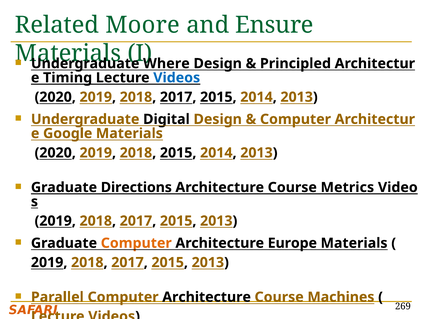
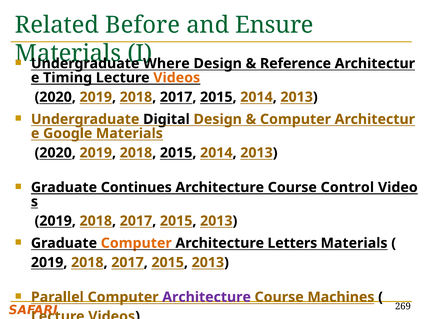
Moore: Moore -> Before
Principled: Principled -> Reference
Videos at (177, 78) colour: blue -> orange
Directions: Directions -> Continues
Metrics: Metrics -> Control
Europe: Europe -> Letters
Architecture at (207, 298) colour: black -> purple
